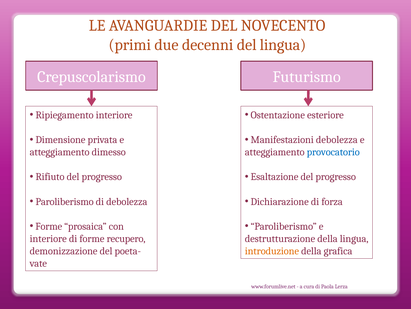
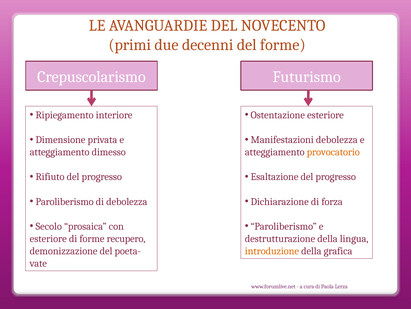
del lingua: lingua -> forme
provocatorio colour: blue -> orange
Forme at (49, 226): Forme -> Secolo
interiore at (48, 238): interiore -> esteriore
